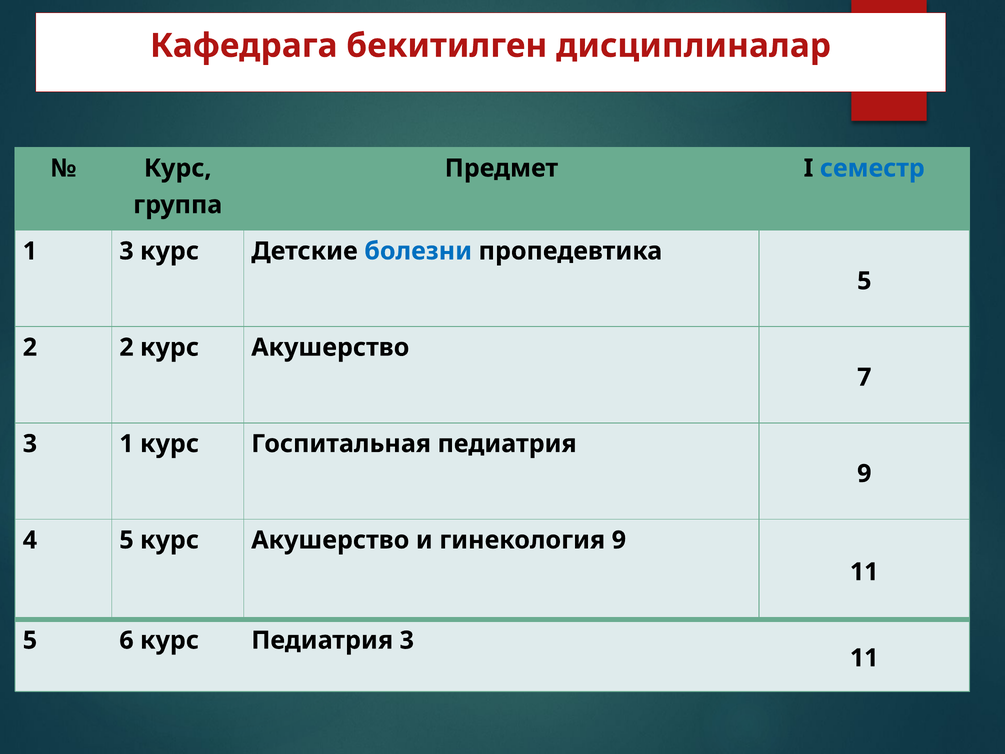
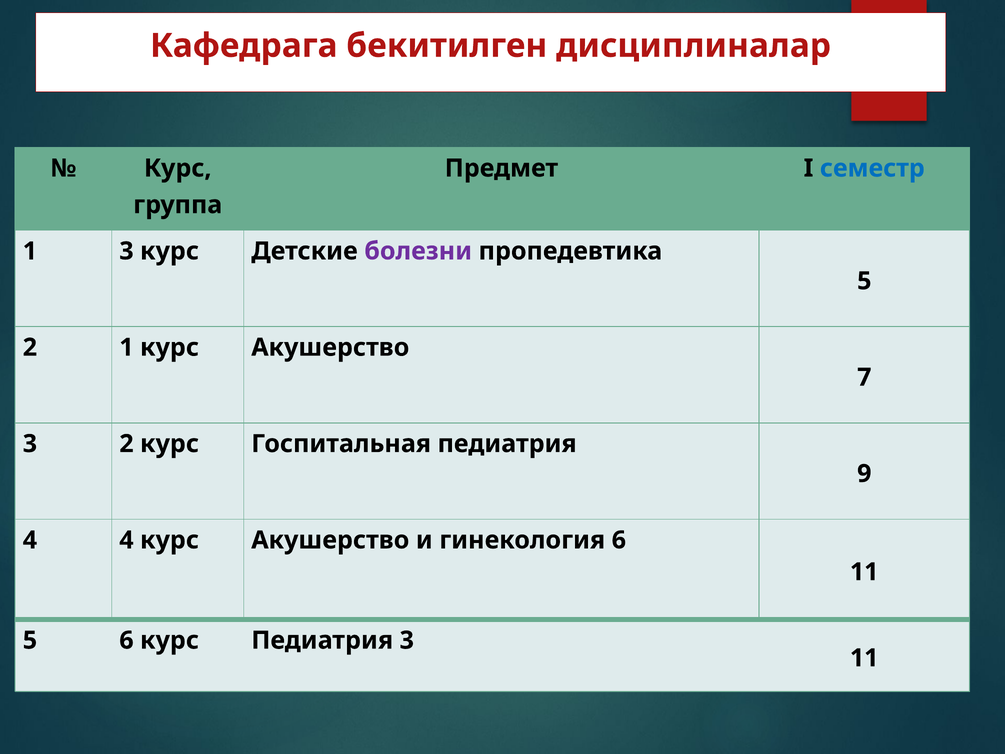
болезни colour: blue -> purple
2 2: 2 -> 1
3 1: 1 -> 2
4 5: 5 -> 4
гинекология 9: 9 -> 6
